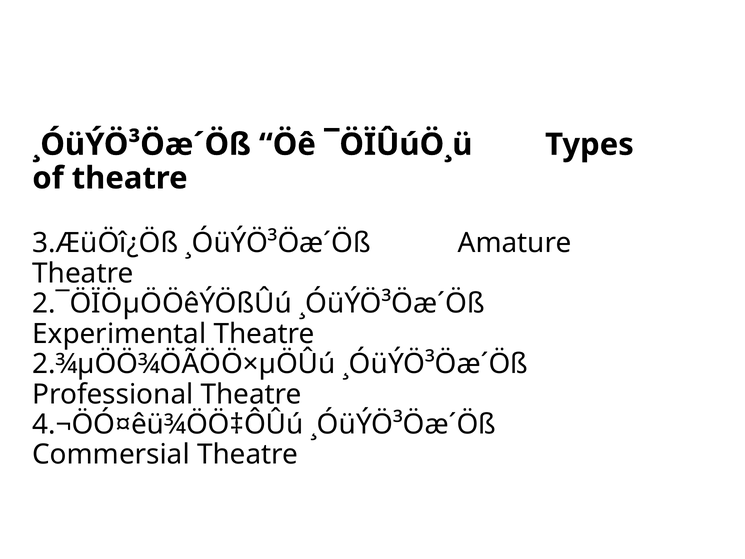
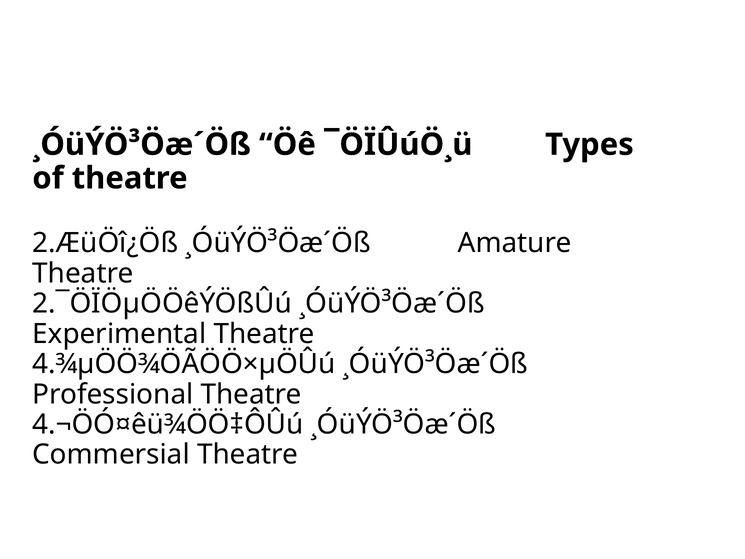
3.ÆüÖî¿Öß: 3.ÆüÖî¿Öß -> 2.ÆüÖî¿Öß
2.¾µÖÖ¾ÖÃÖÖ×µÖÛú: 2.¾µÖÖ¾ÖÃÖÖ×µÖÛú -> 4.¾µÖÖ¾ÖÃÖÖ×µÖÛú
